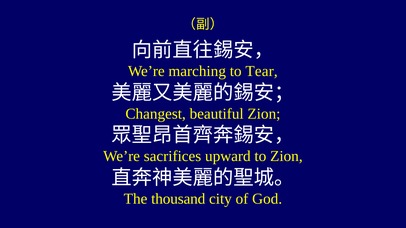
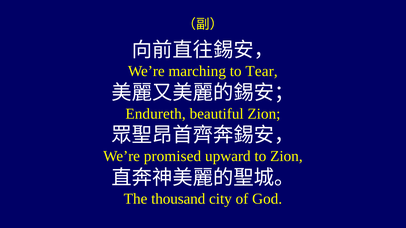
Changest: Changest -> Endureth
sacrifices: sacrifices -> promised
